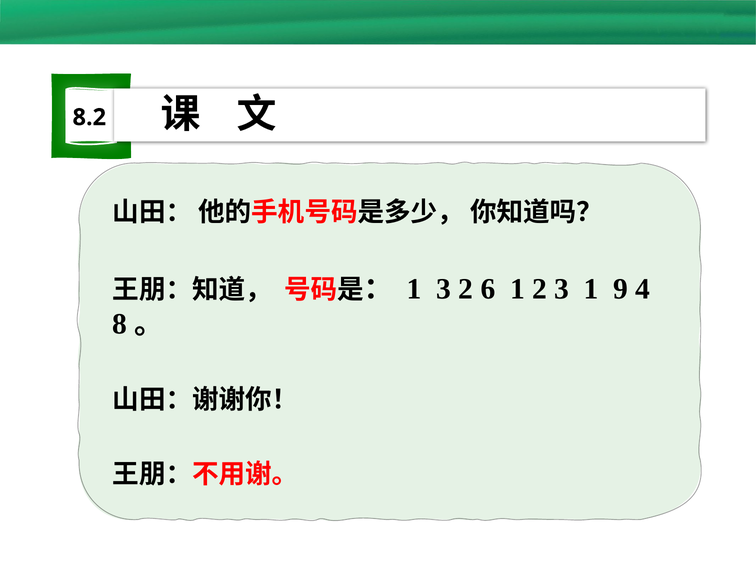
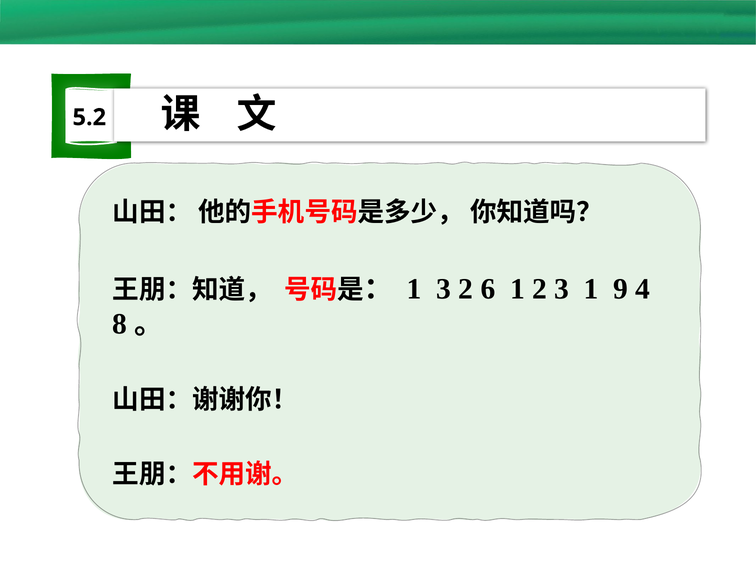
8.2: 8.2 -> 5.2
